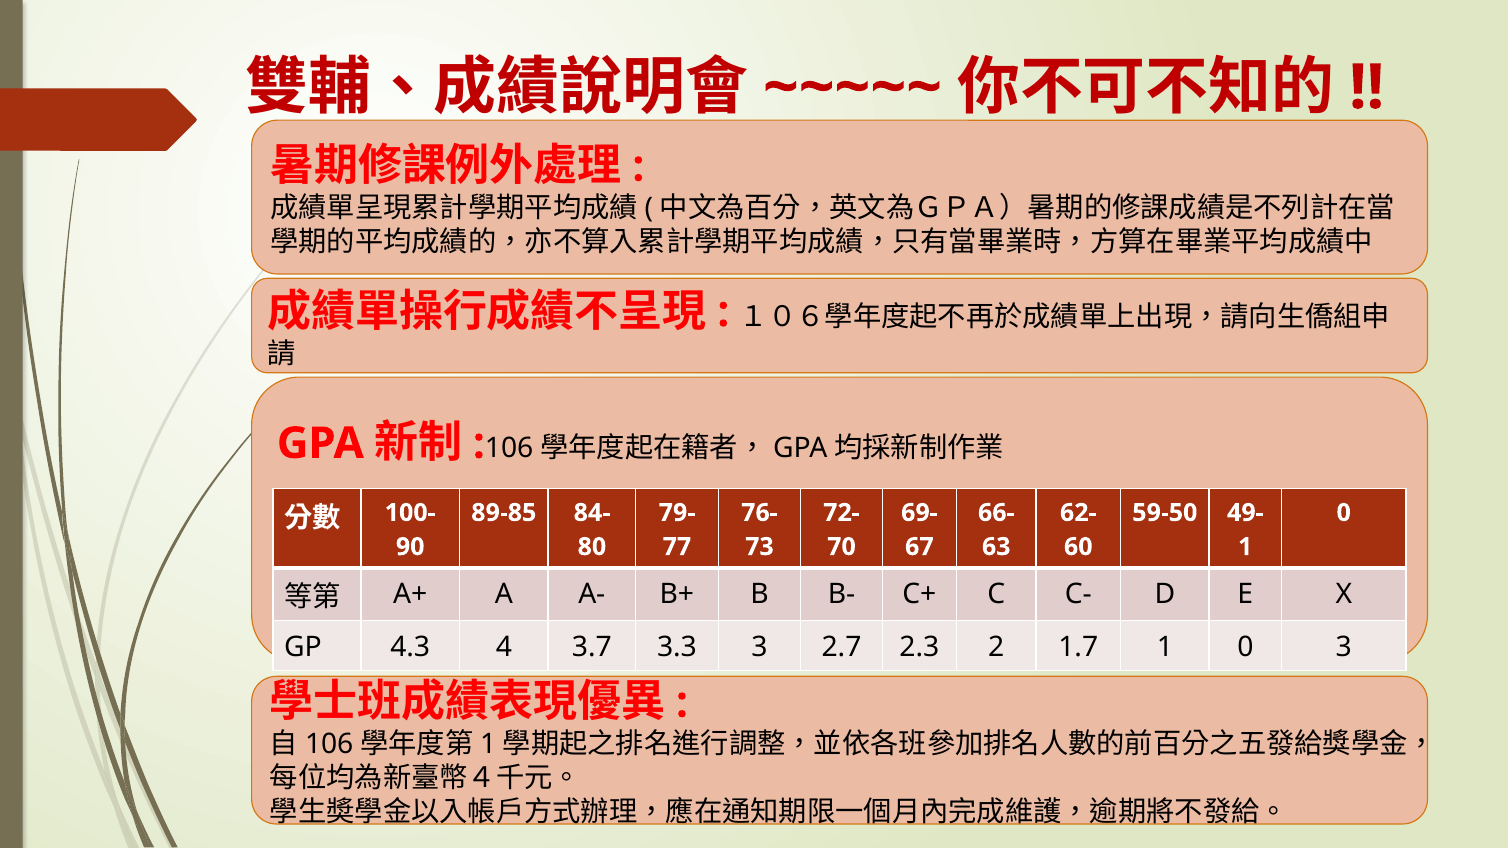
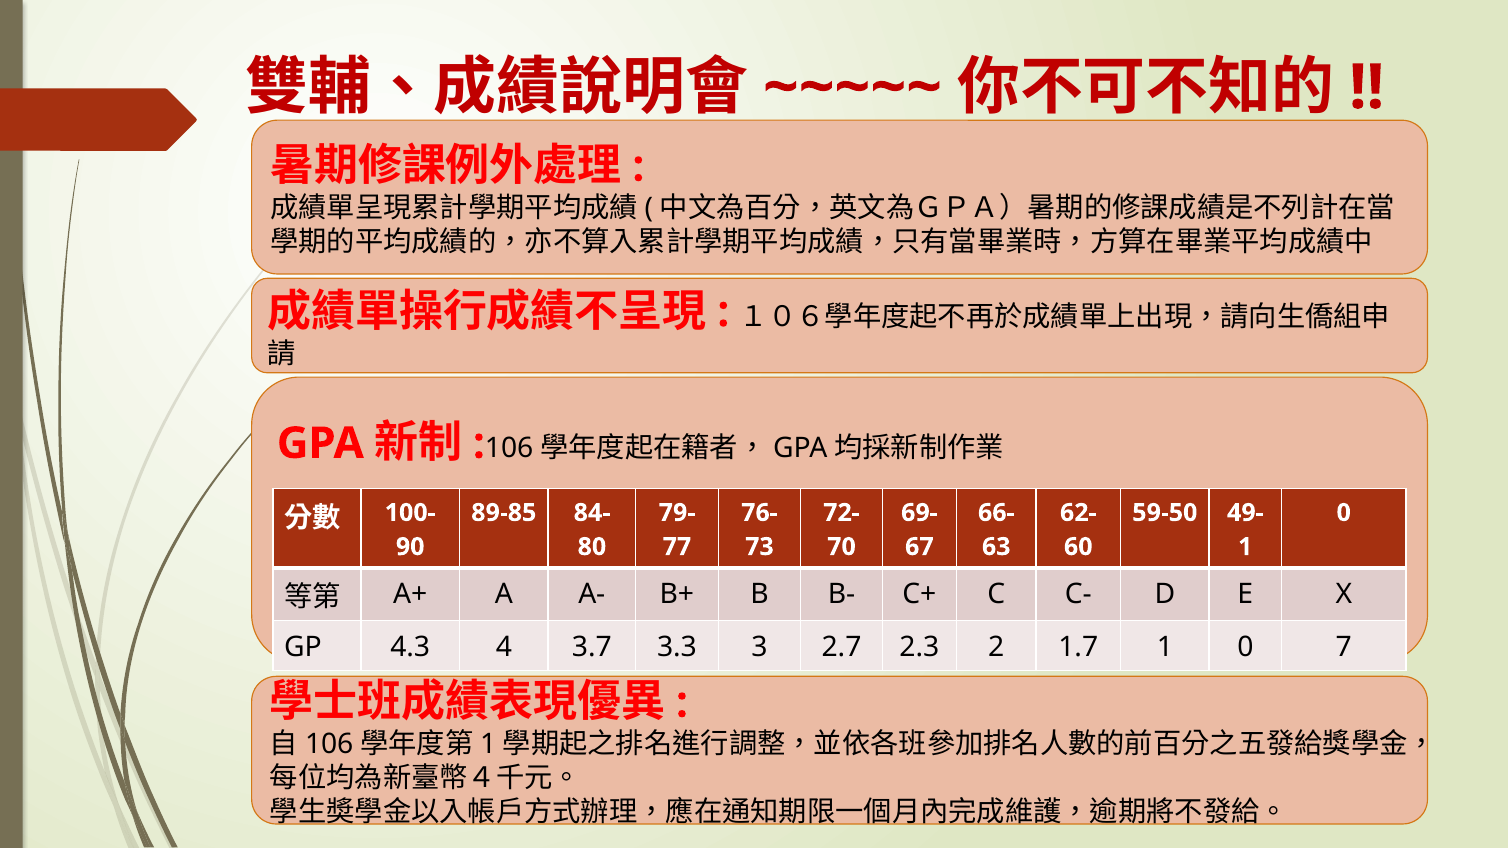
0 3: 3 -> 7
